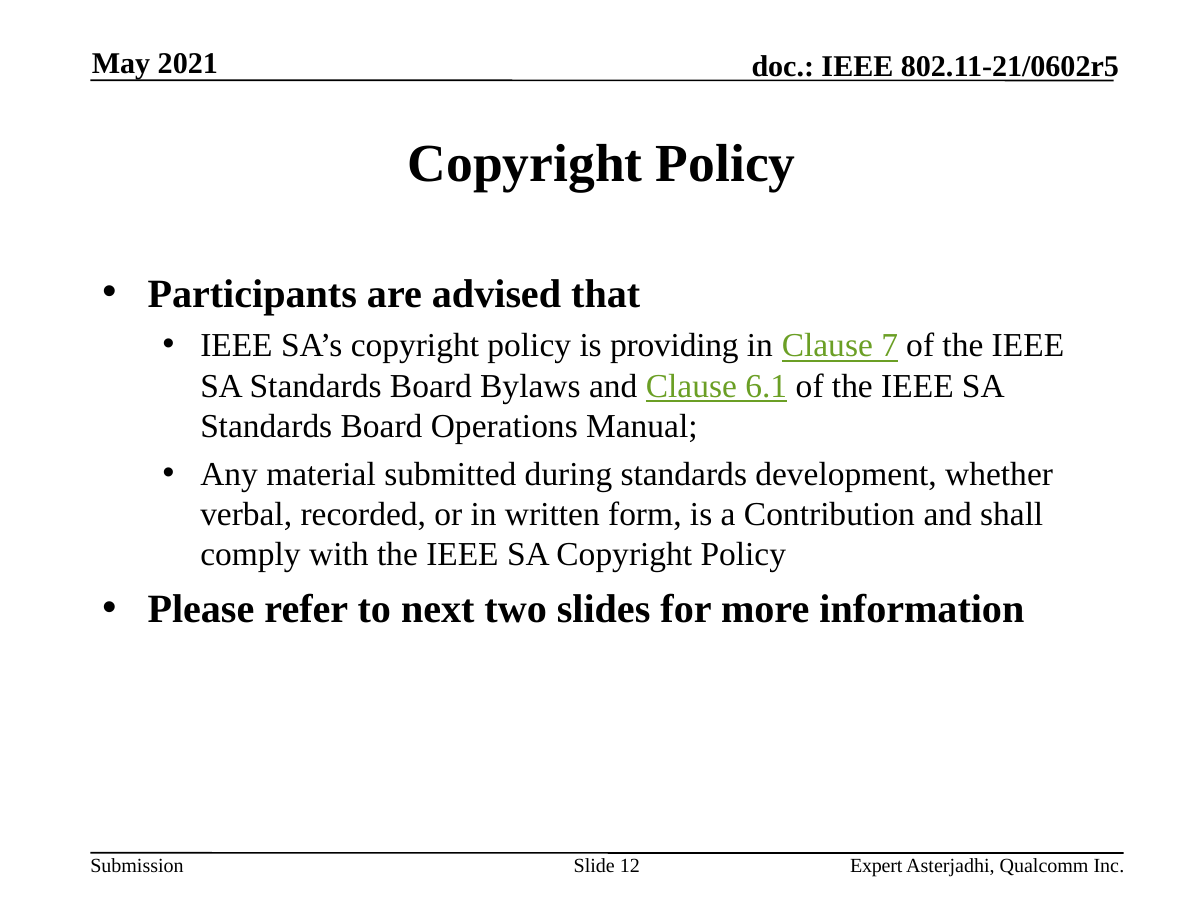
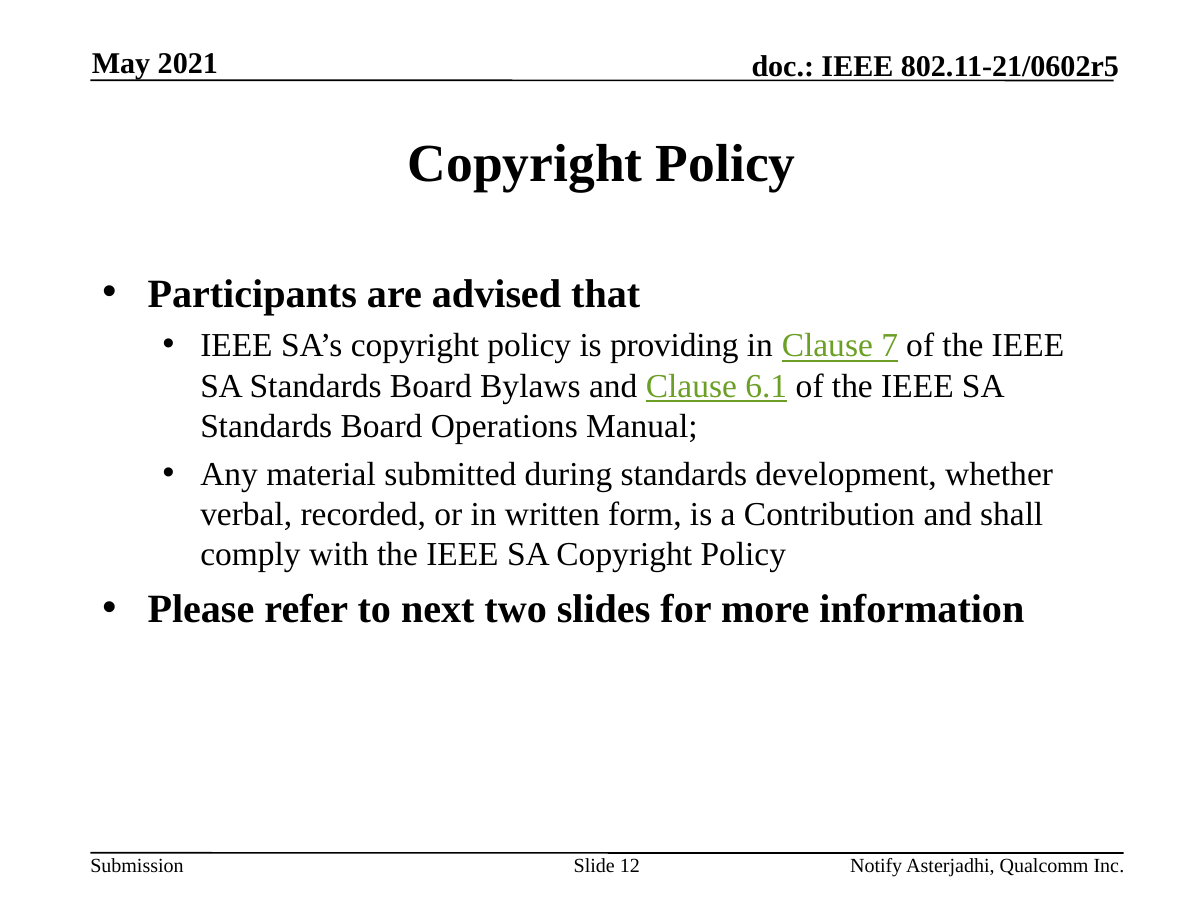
Expert: Expert -> Notify
